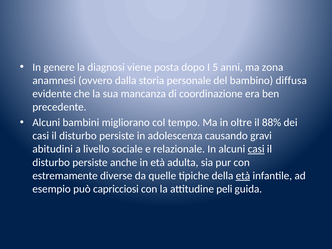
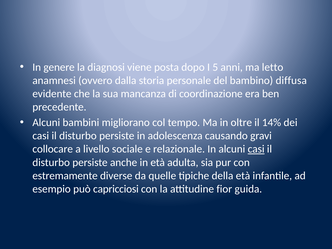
zona: zona -> letto
88%: 88% -> 14%
abitudini: abitudini -> collocare
età at (243, 176) underline: present -> none
peli: peli -> fior
